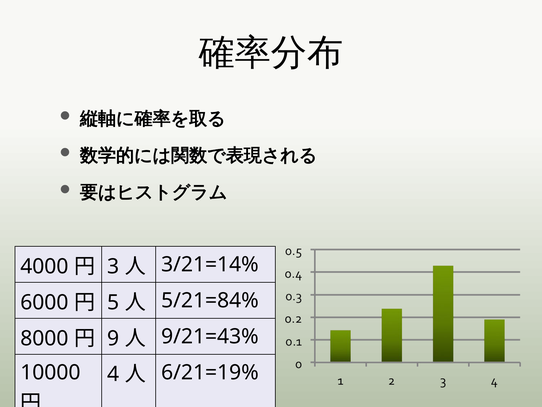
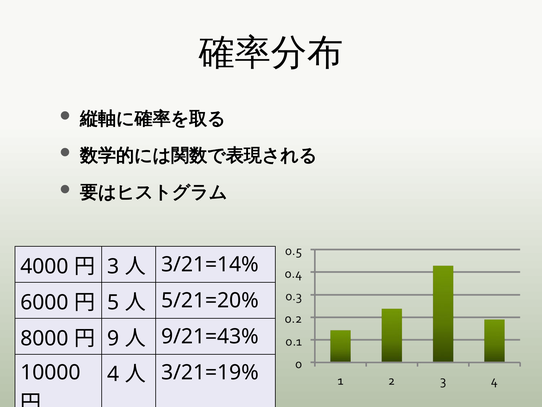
5/21=84%: 5/21=84% -> 5/21=20%
6/21=19%: 6/21=19% -> 3/21=19%
